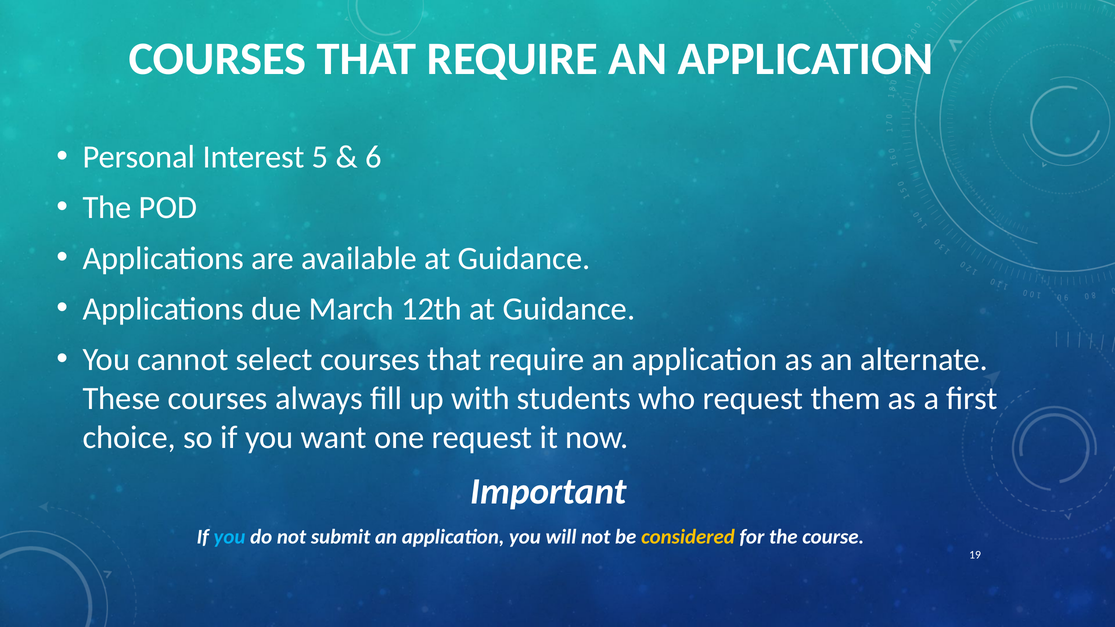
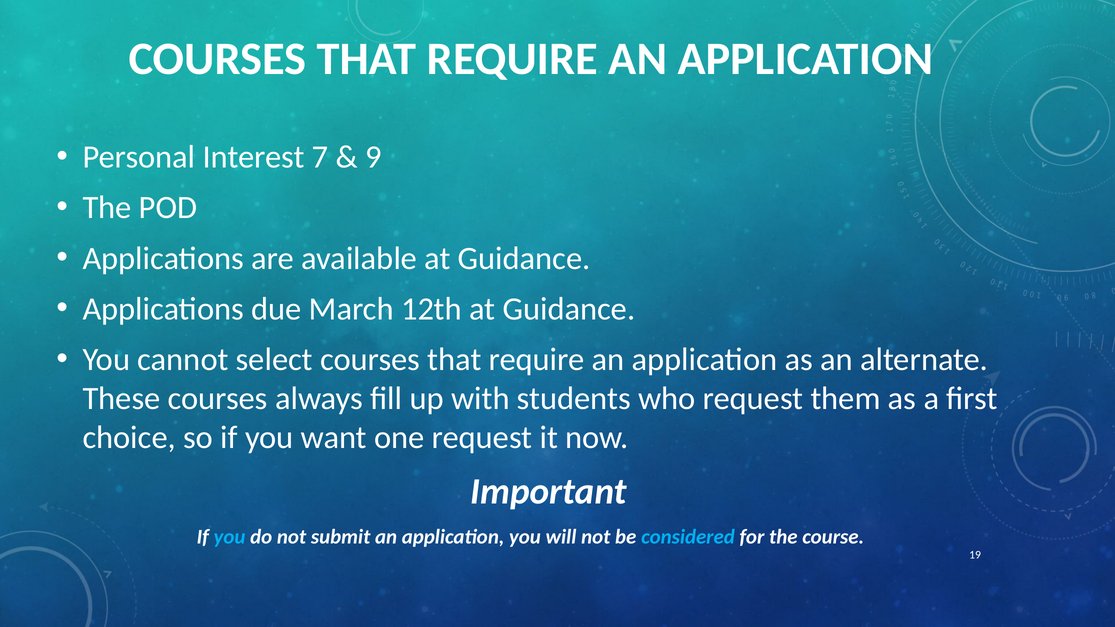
5: 5 -> 7
6: 6 -> 9
considered colour: yellow -> light blue
